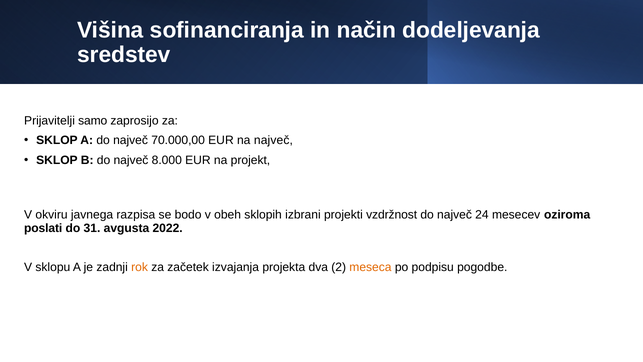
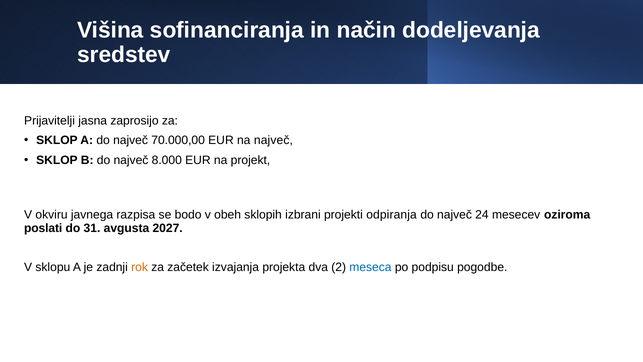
samo: samo -> jasna
vzdržnost: vzdržnost -> odpiranja
2022: 2022 -> 2027
meseca colour: orange -> blue
